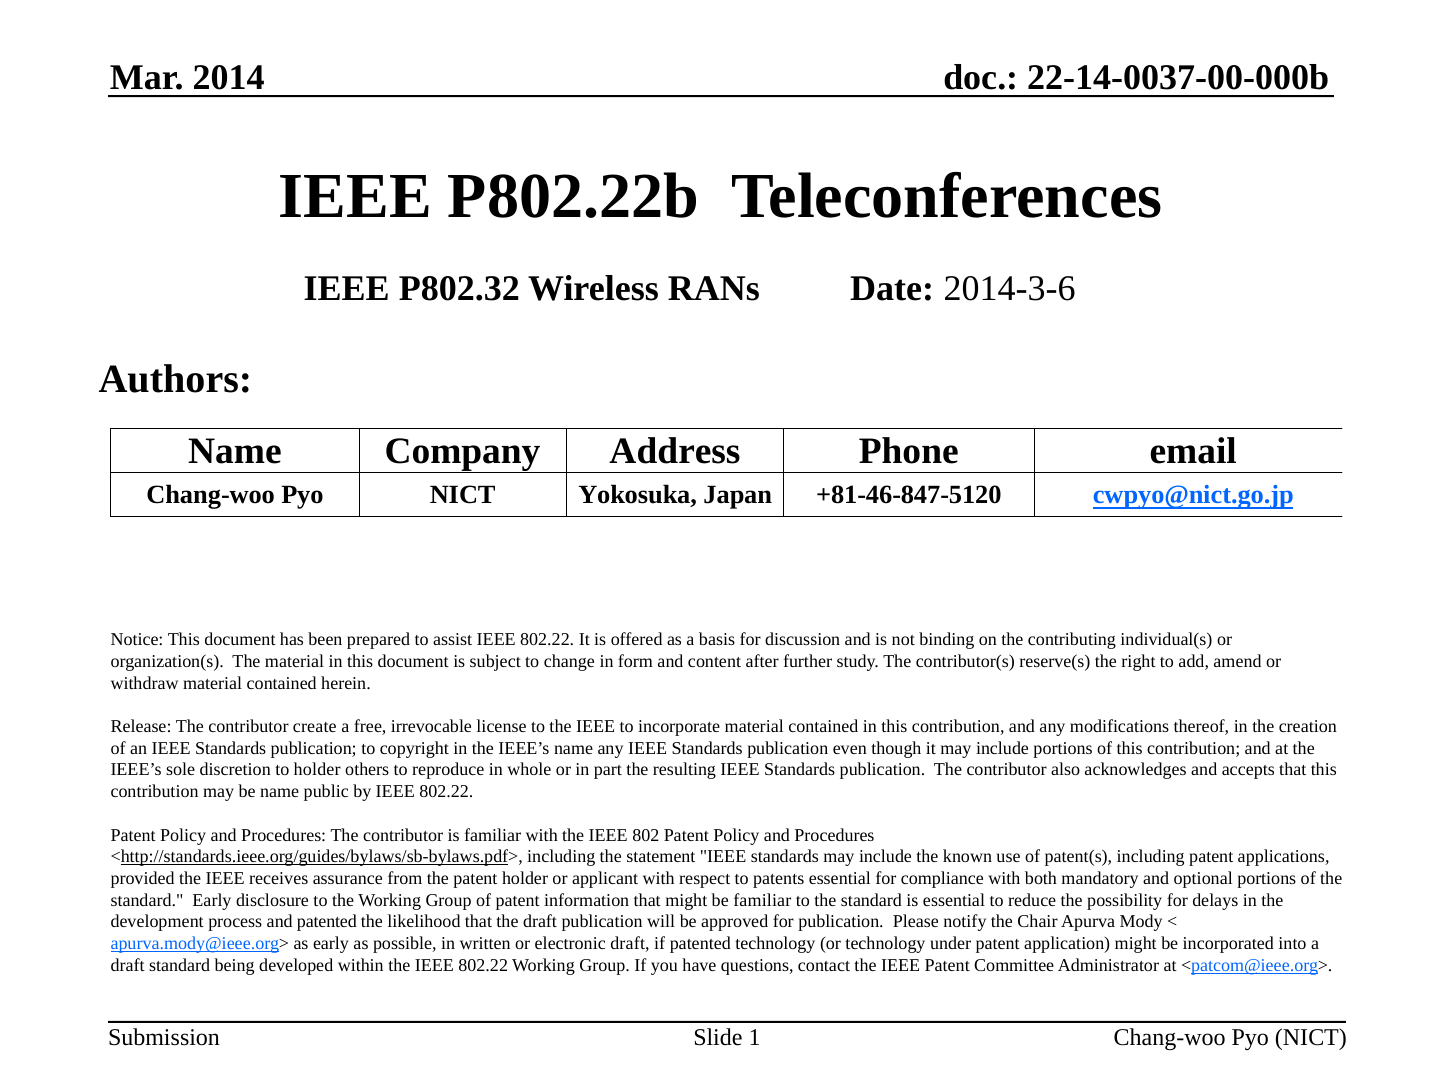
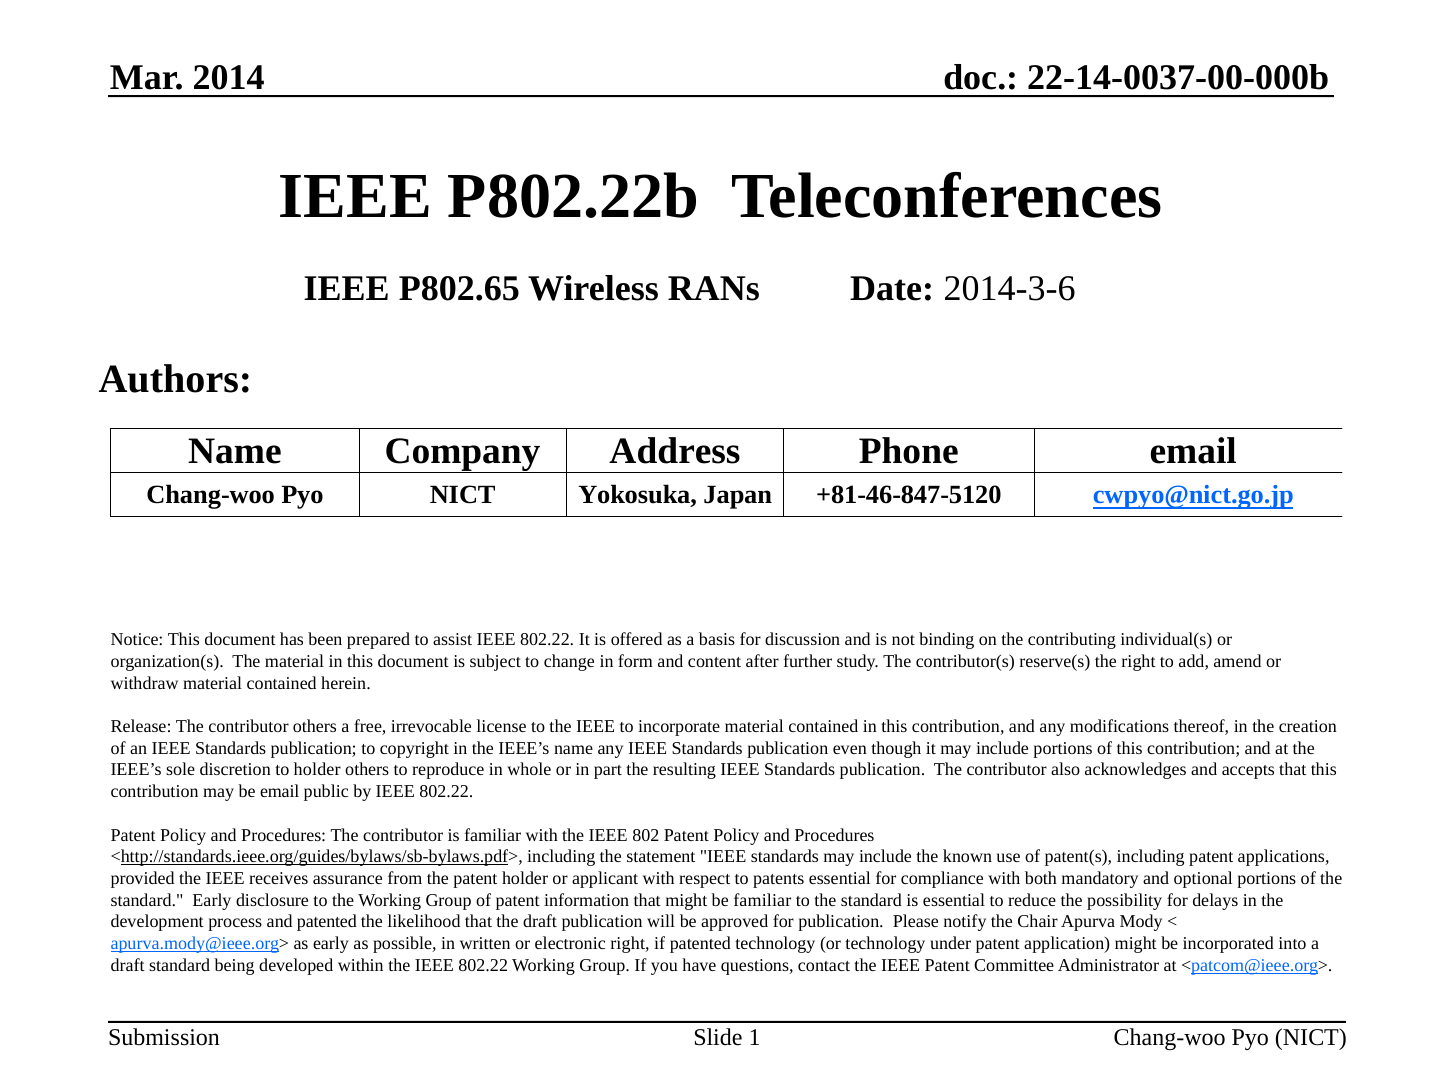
P802.32: P802.32 -> P802.65
contributor create: create -> others
be name: name -> email
electronic draft: draft -> right
